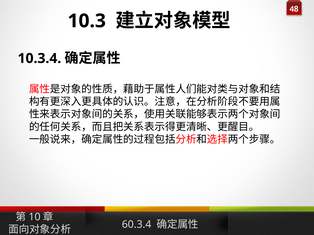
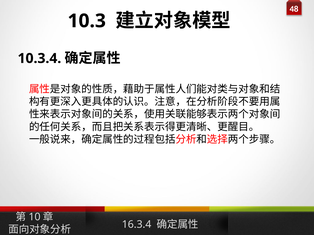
60.3.4: 60.3.4 -> 16.3.4
